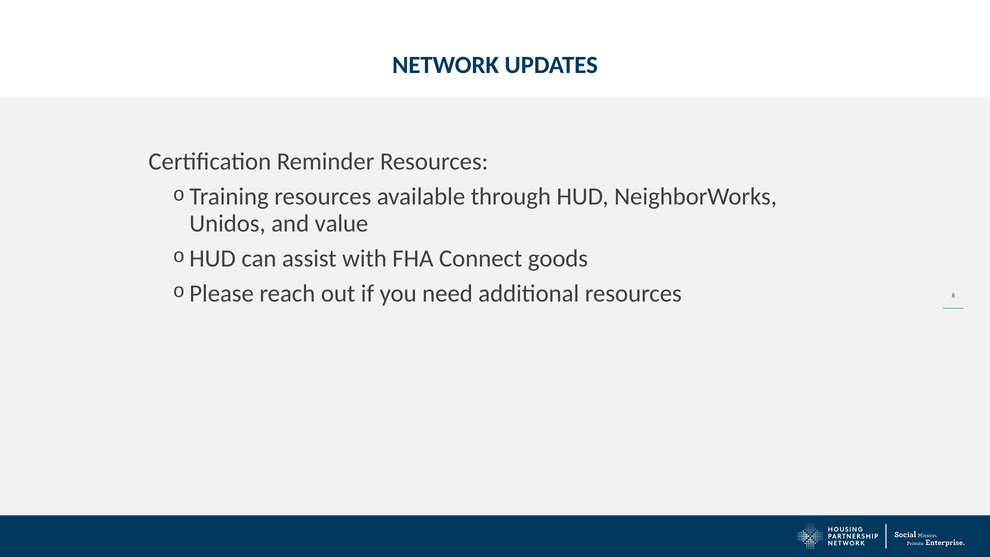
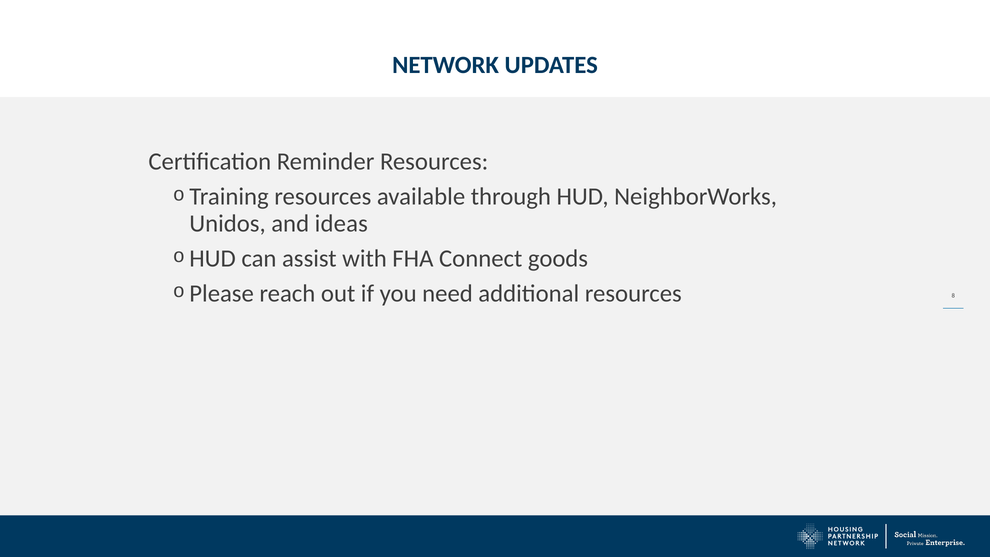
value: value -> ideas
